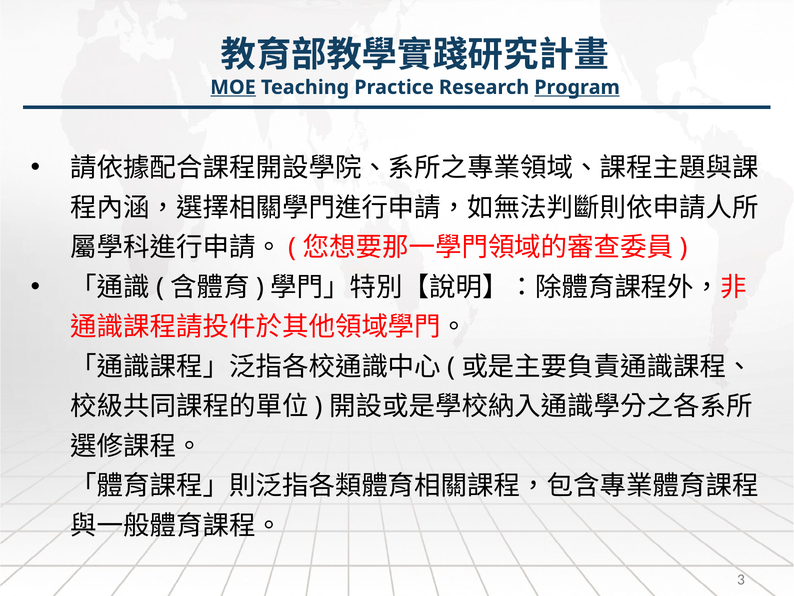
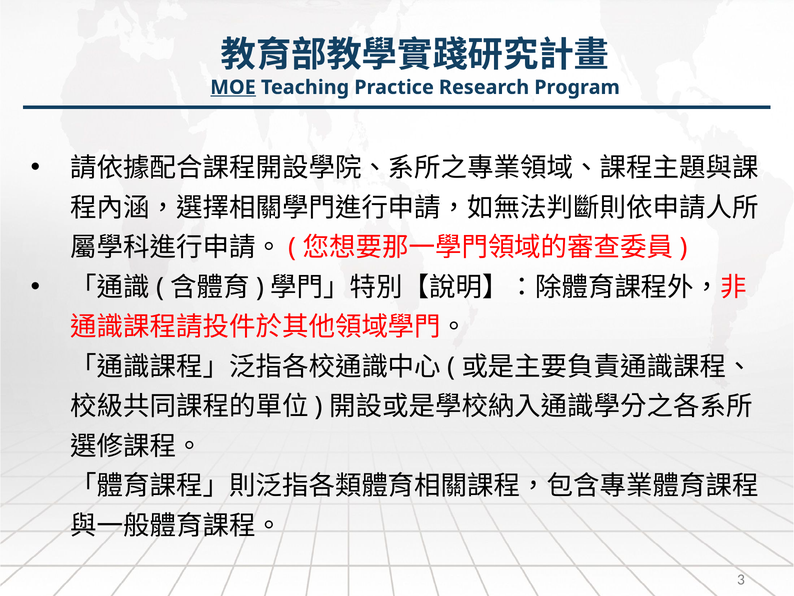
Program underline: present -> none
